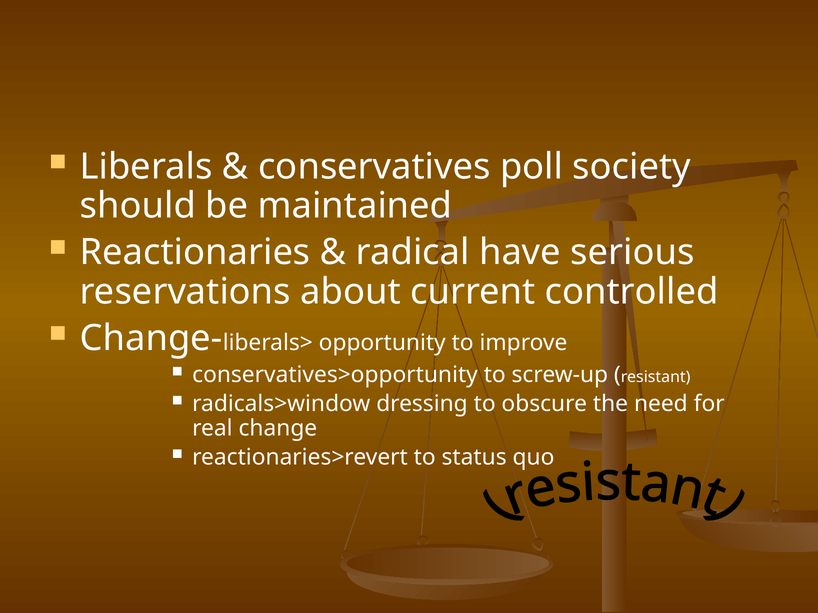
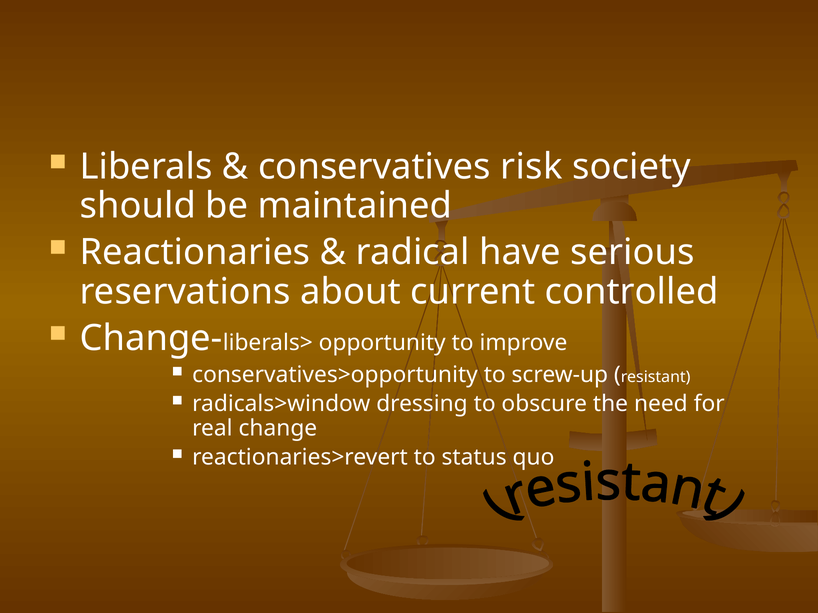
poll: poll -> risk
